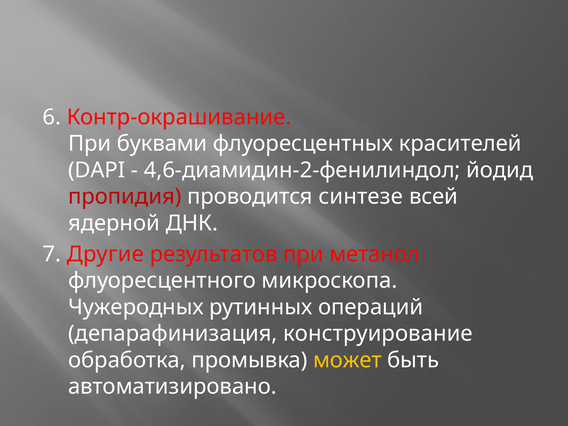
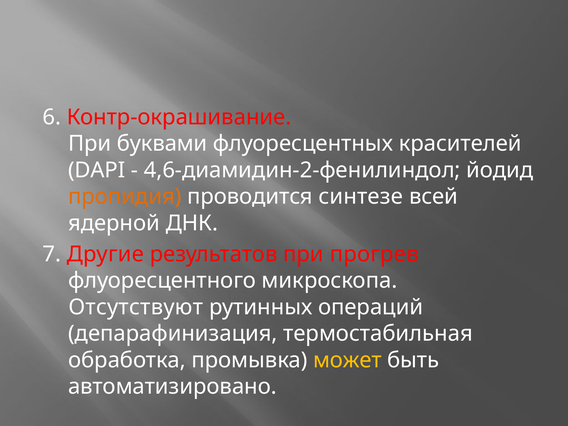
пропидия colour: red -> orange
метанол: метанол -> прогрев
Чужеродных: Чужеродных -> Отсутствуют
конструирование: конструирование -> термостабильная
